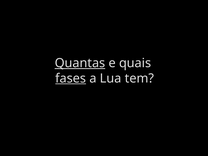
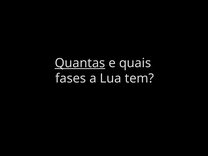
fases underline: present -> none
